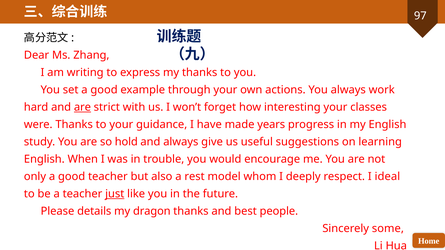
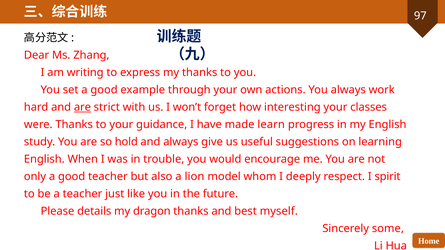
years: years -> learn
rest: rest -> lion
ideal: ideal -> spirit
just underline: present -> none
people: people -> myself
